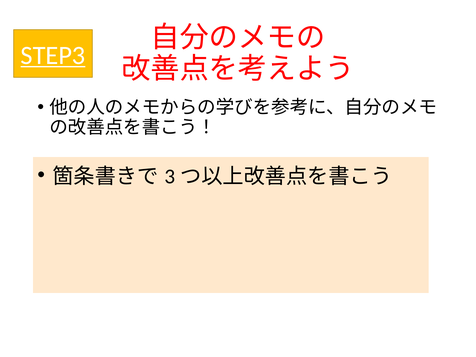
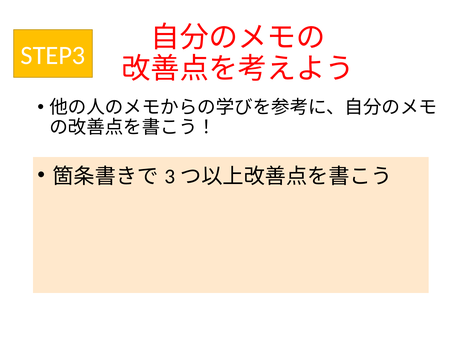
STEP3 underline: present -> none
